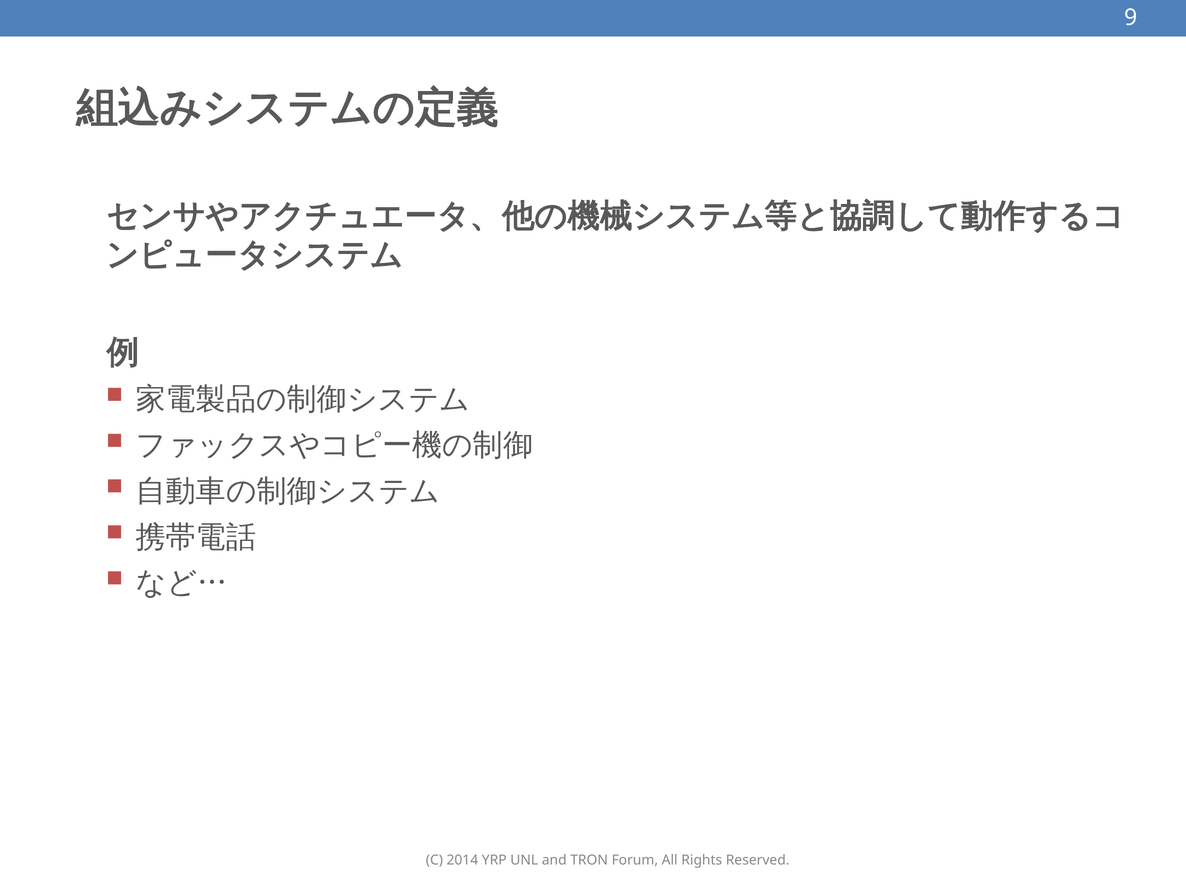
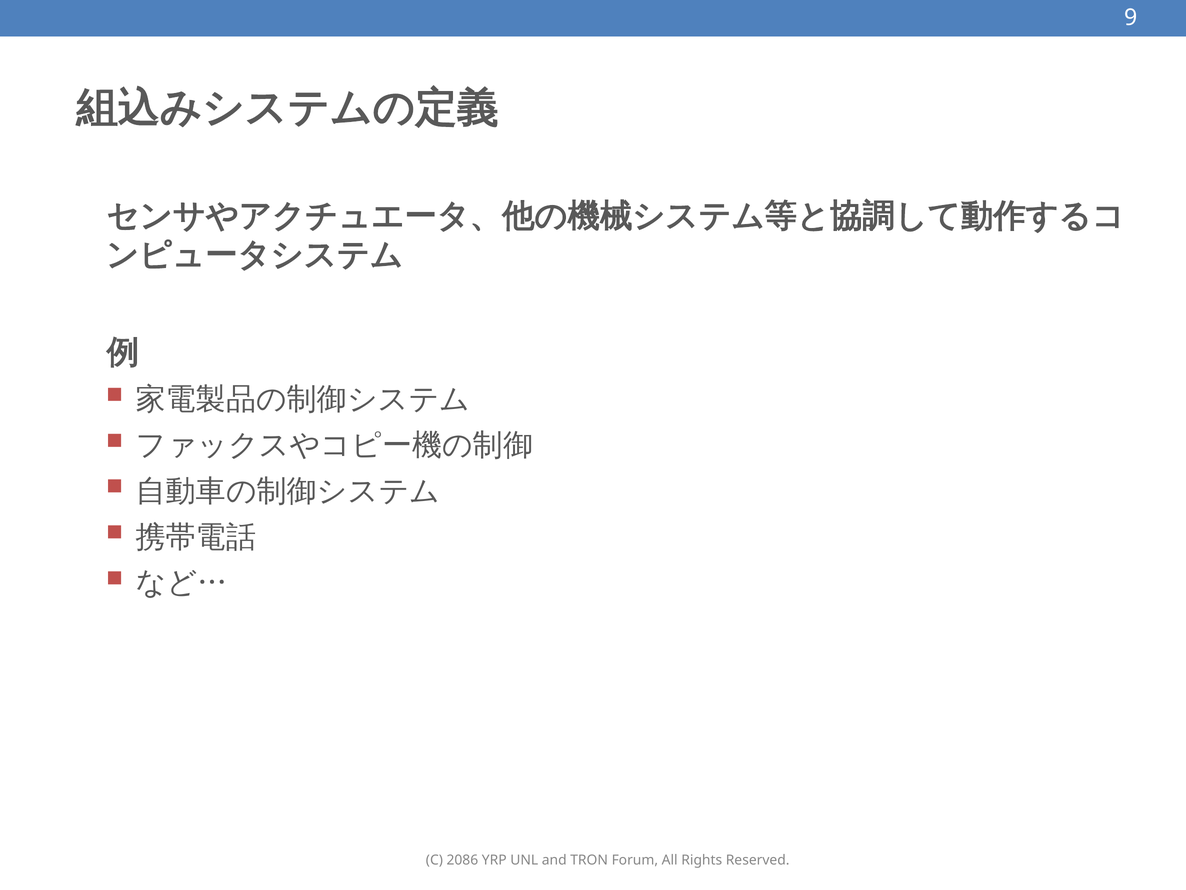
2014: 2014 -> 2086
